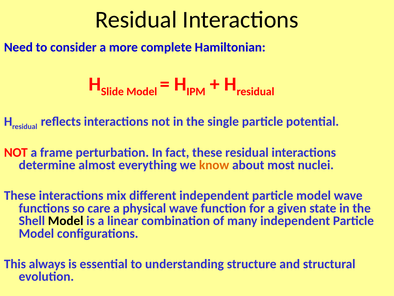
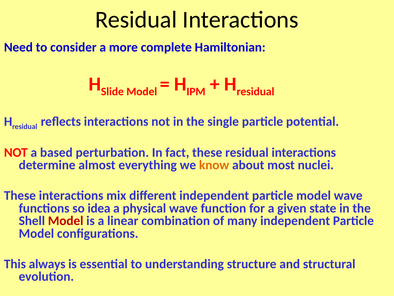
frame: frame -> based
care: care -> idea
Model at (66, 220) colour: black -> red
